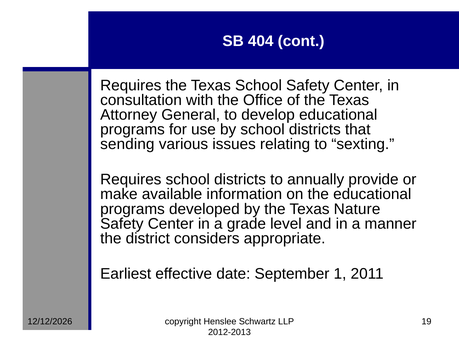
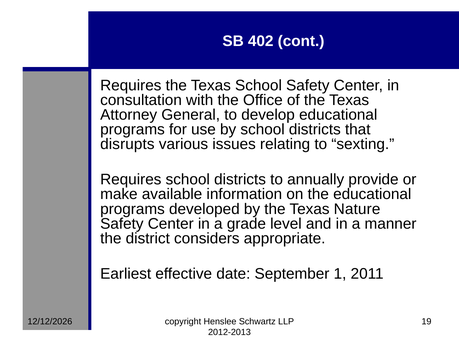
404: 404 -> 402
sending: sending -> disrupts
